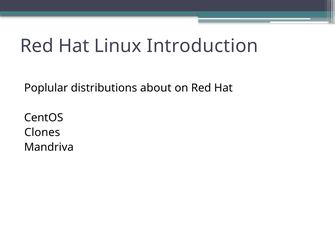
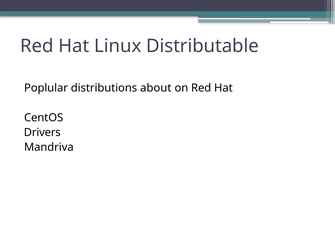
Introduction: Introduction -> Distributable
Clones: Clones -> Drivers
